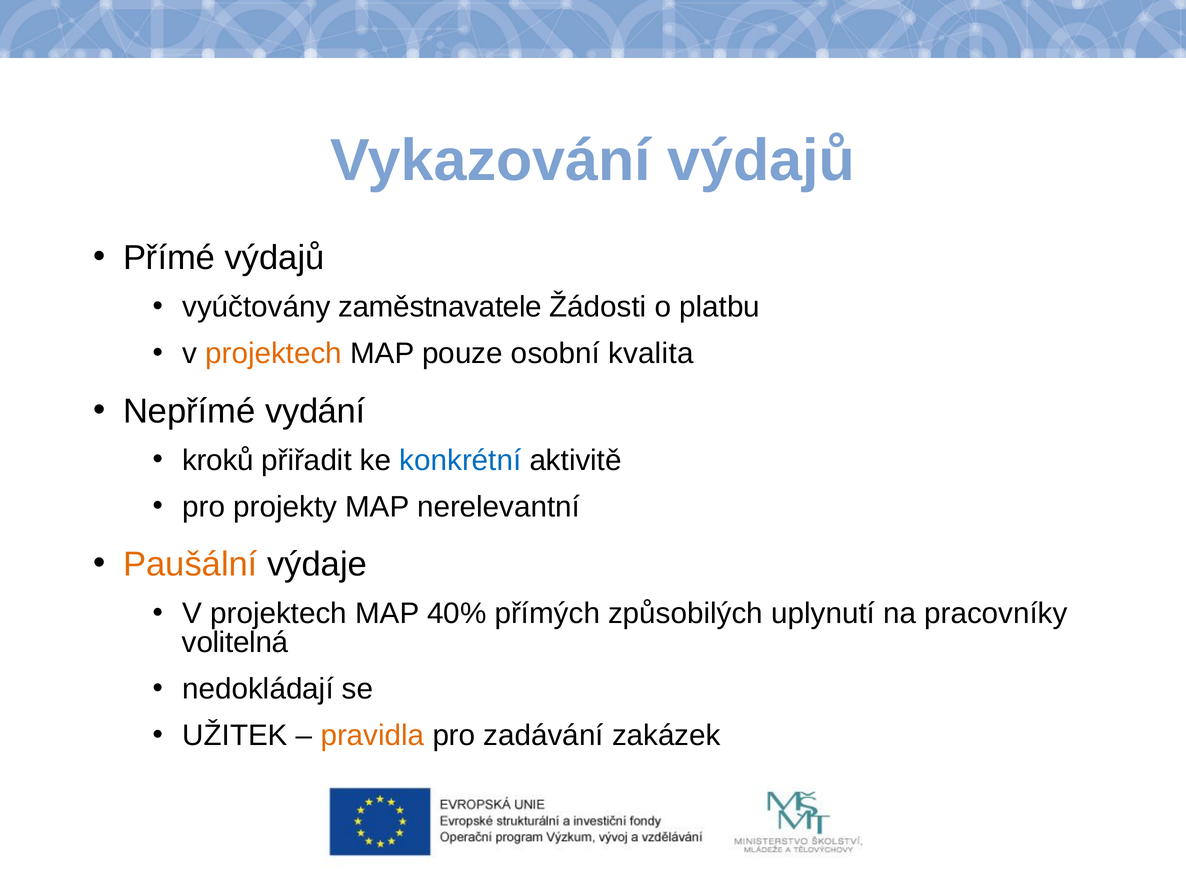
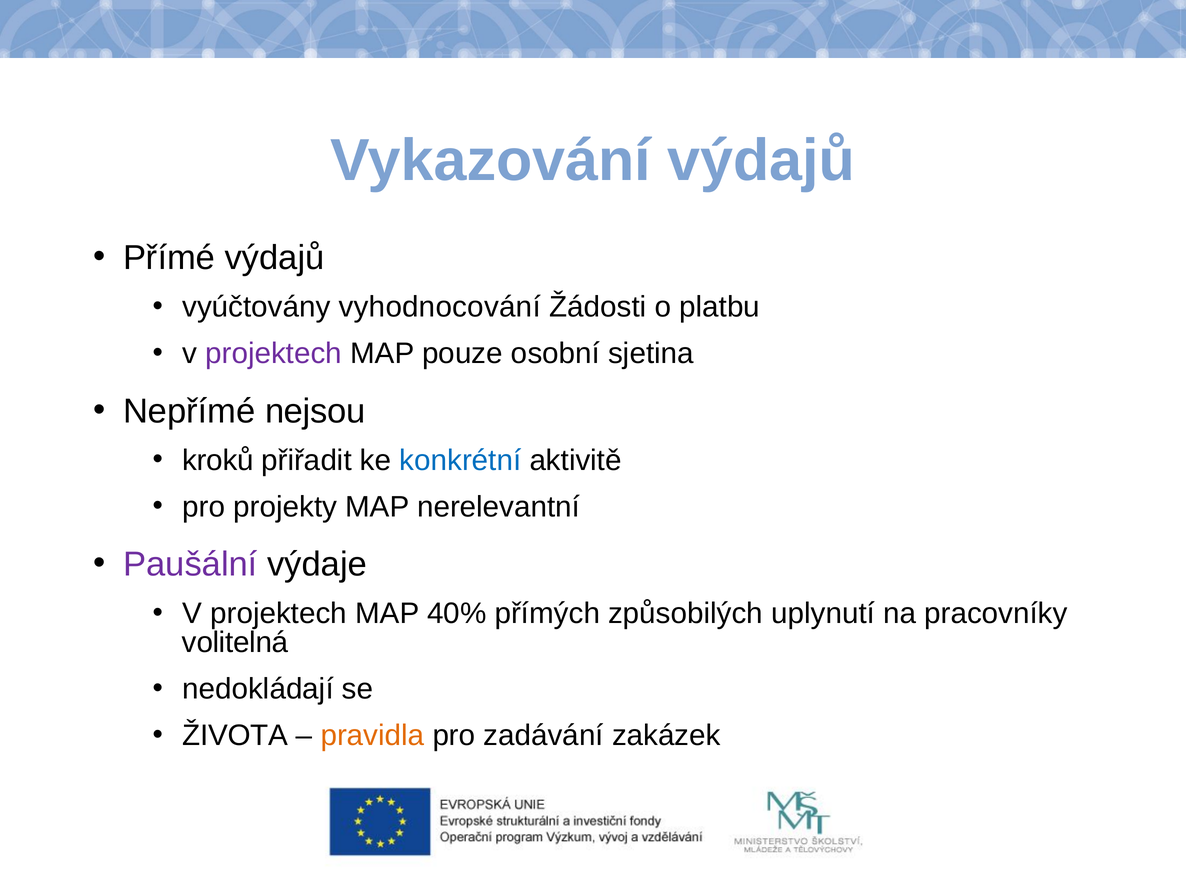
zaměstnavatele: zaměstnavatele -> vyhodnocování
projektech at (274, 354) colour: orange -> purple
kvalita: kvalita -> sjetina
vydání: vydání -> nejsou
Paušální colour: orange -> purple
UŽITEK: UŽITEK -> ŽIVOTA
